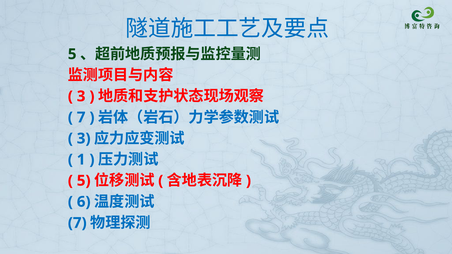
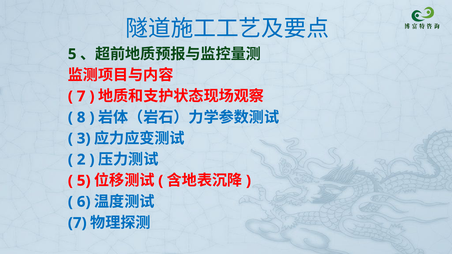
3 at (81, 96): 3 -> 7
7 at (81, 118): 7 -> 8
1: 1 -> 2
